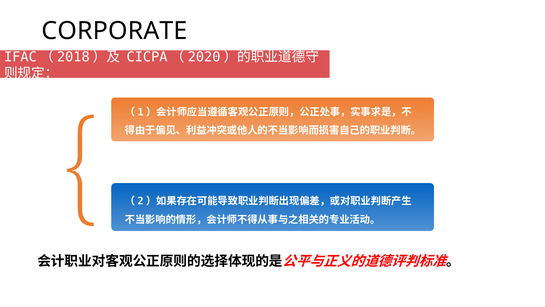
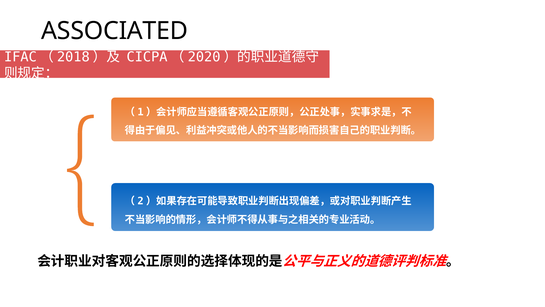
CORPORATE: CORPORATE -> ASSOCIATED
